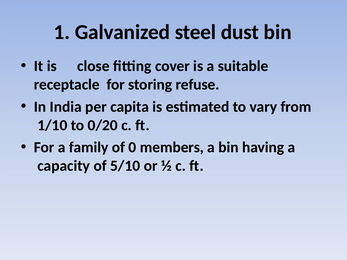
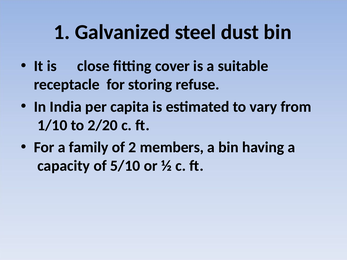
0/20: 0/20 -> 2/20
0: 0 -> 2
